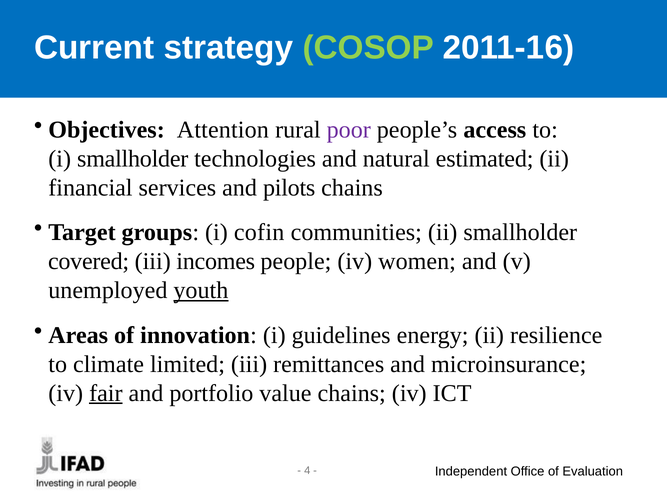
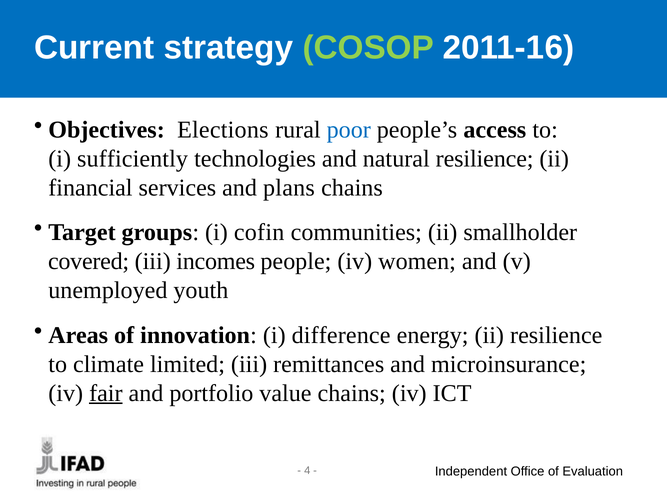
Attention: Attention -> Elections
poor colour: purple -> blue
i smallholder: smallholder -> sufficiently
natural estimated: estimated -> resilience
pilots: pilots -> plans
youth underline: present -> none
guidelines: guidelines -> difference
